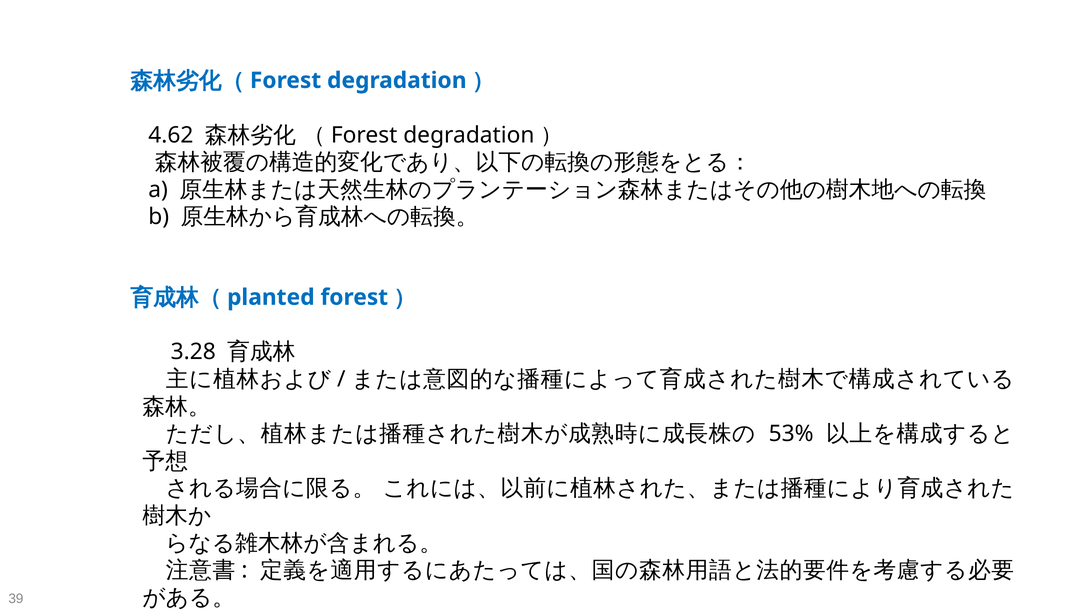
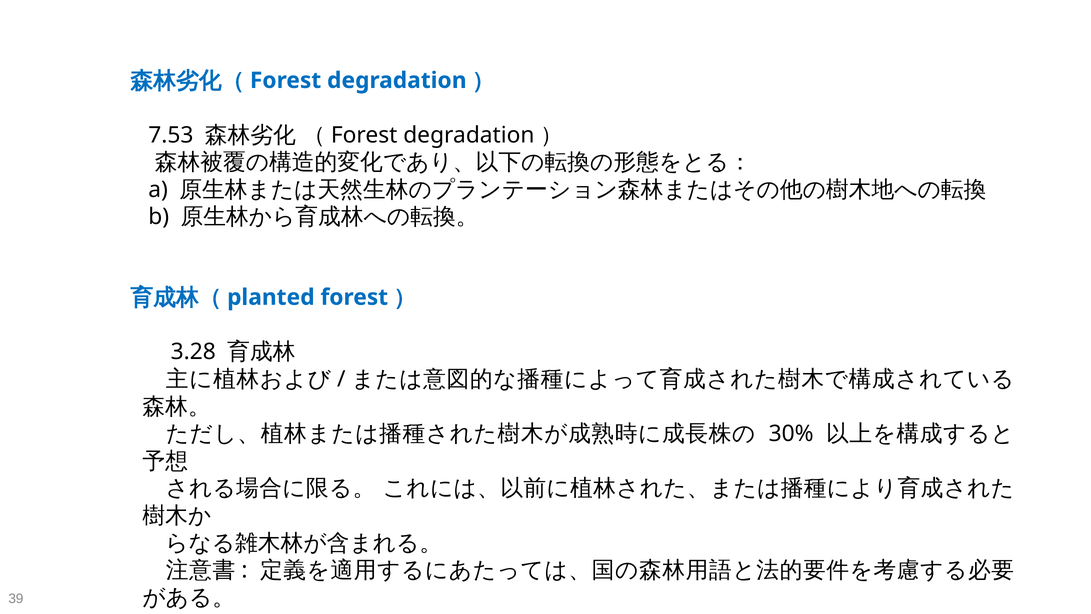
4.62: 4.62 -> 7.53
53%: 53% -> 30%
